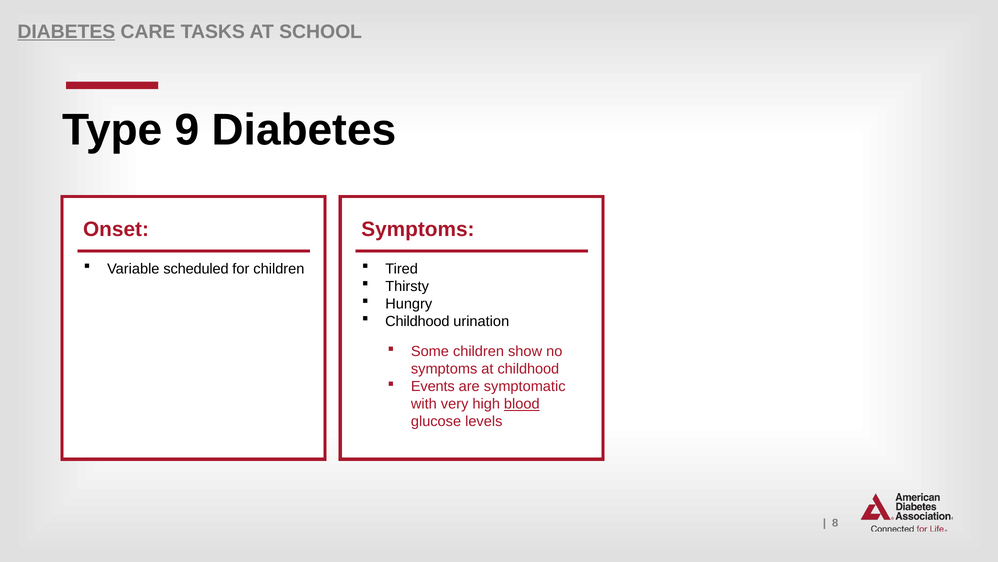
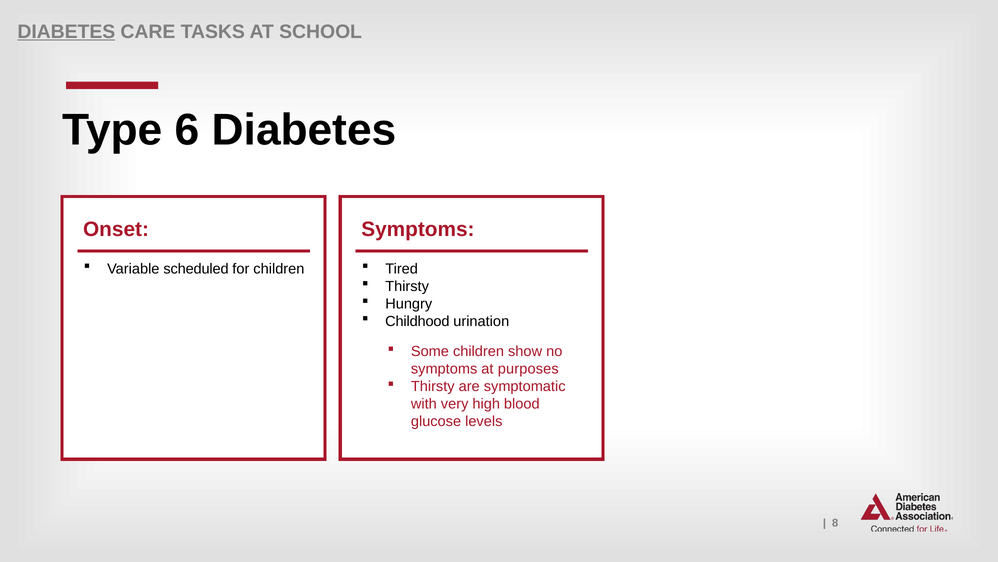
9: 9 -> 6
at childhood: childhood -> purposes
Events at (433, 386): Events -> Thirsty
blood underline: present -> none
